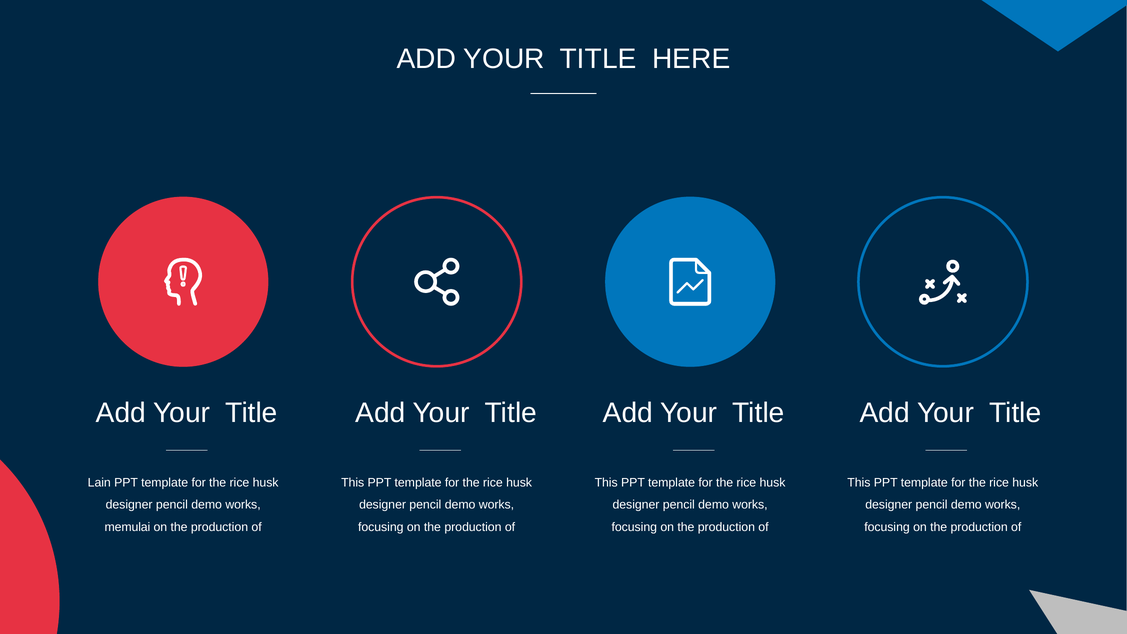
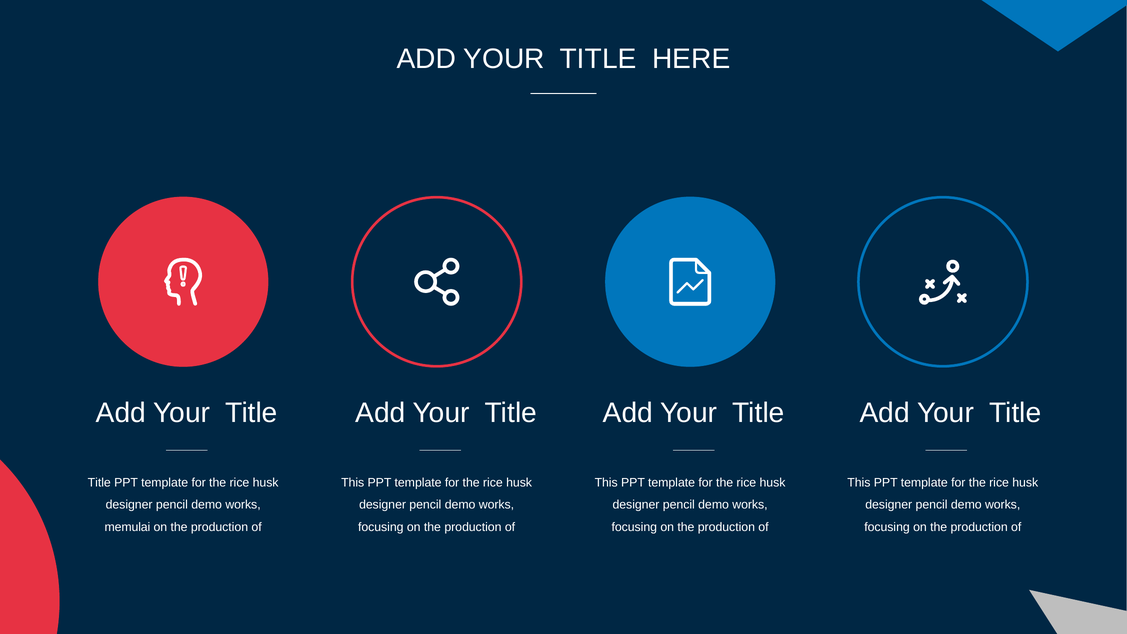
Lain at (99, 483): Lain -> Title
